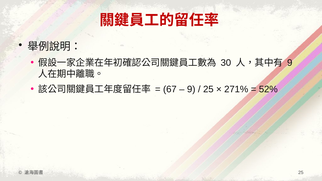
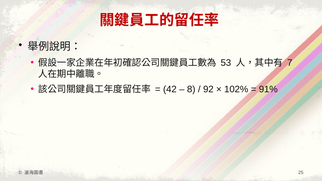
30: 30 -> 53
9 at (290, 63): 9 -> 7
67: 67 -> 42
9 at (191, 89): 9 -> 8
25 at (208, 89): 25 -> 92
271%: 271% -> 102%
52%: 52% -> 91%
